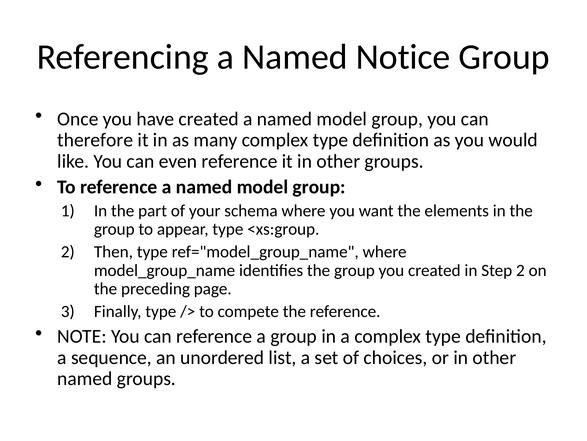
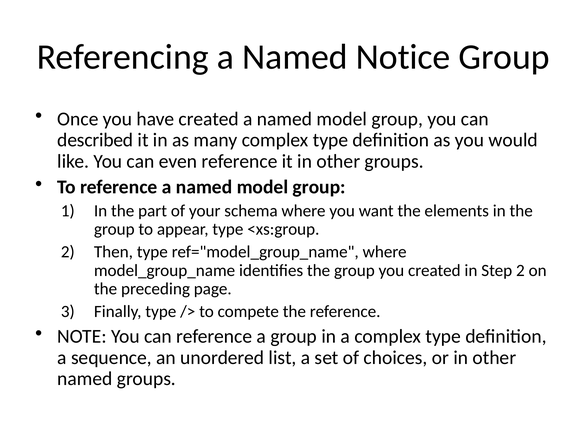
therefore: therefore -> described
